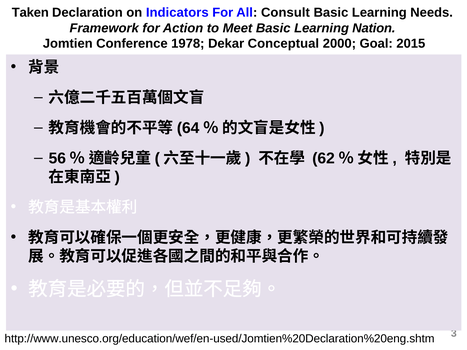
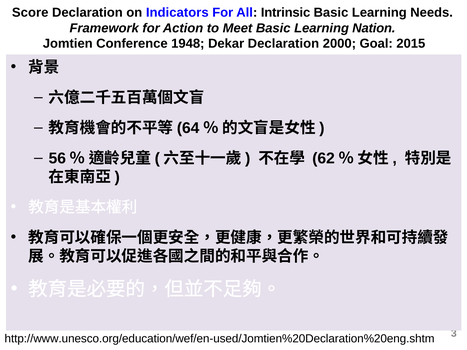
Taken: Taken -> Score
Consult: Consult -> Intrinsic
1978: 1978 -> 1948
Dekar Conceptual: Conceptual -> Declaration
